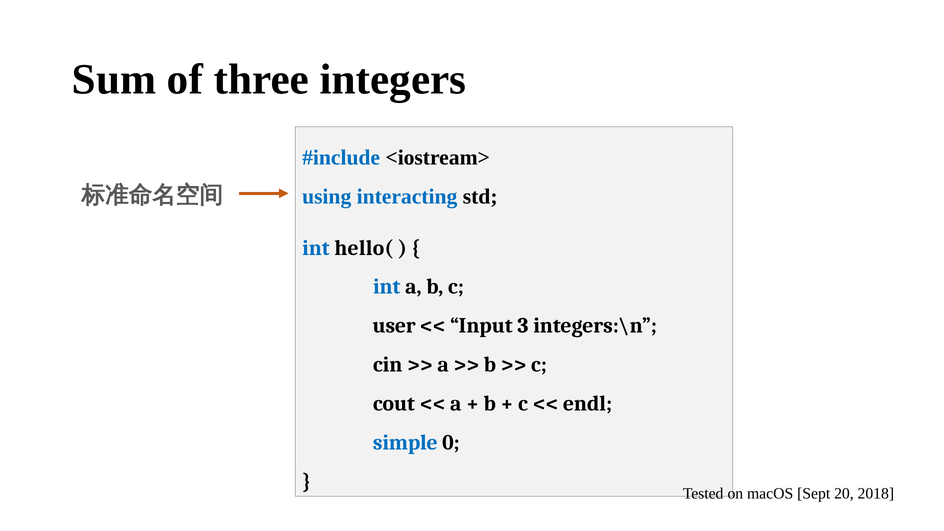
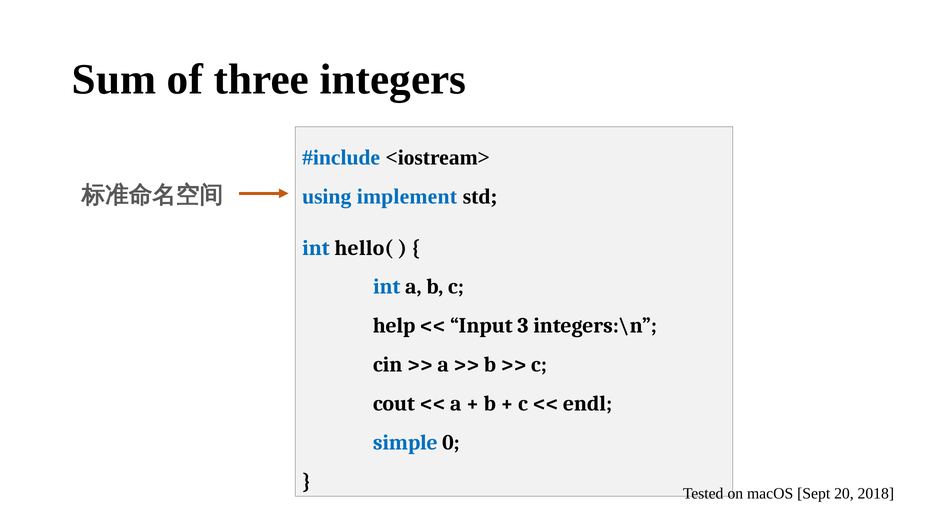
interacting: interacting -> implement
user: user -> help
